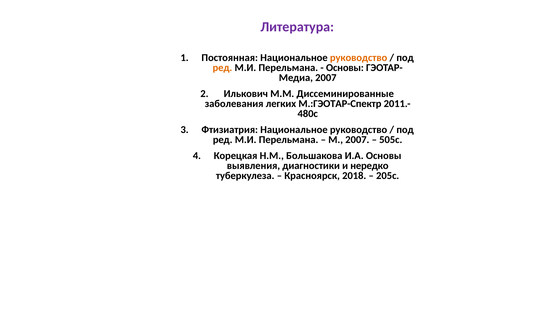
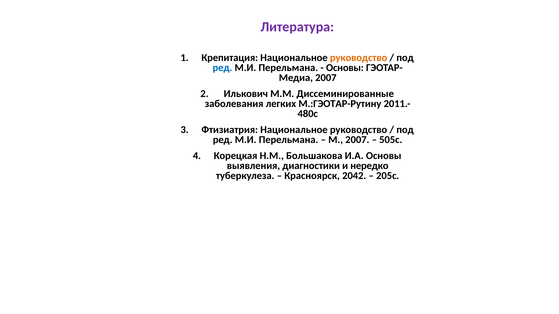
Постоянная: Постоянная -> Крепитация
ред at (222, 68) colour: orange -> blue
М.:ГЭОТАР-Спектр: М.:ГЭОТАР-Спектр -> М.:ГЭОТАР-Рутину
2018: 2018 -> 2042
